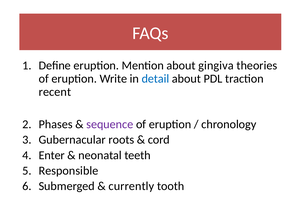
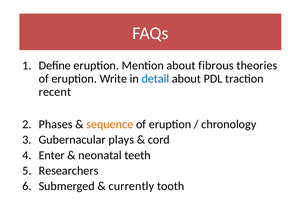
gingiva: gingiva -> fibrous
sequence colour: purple -> orange
roots: roots -> plays
Responsible: Responsible -> Researchers
